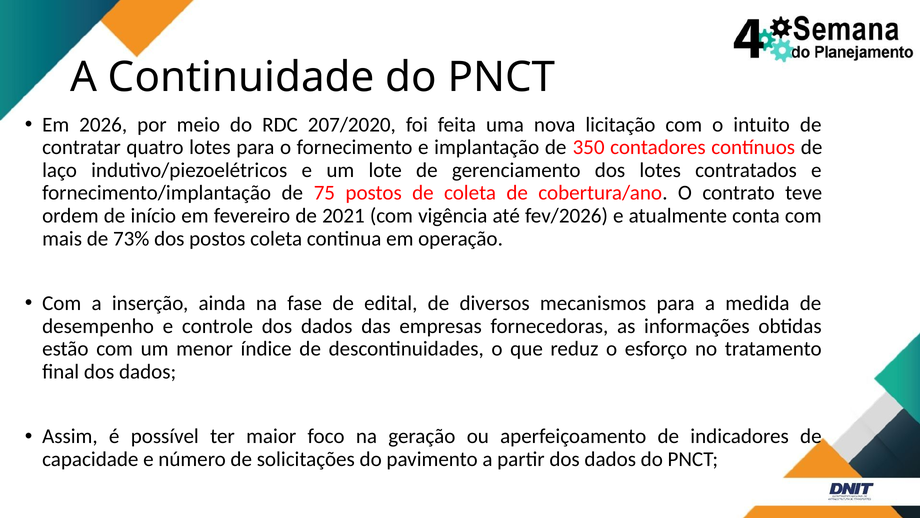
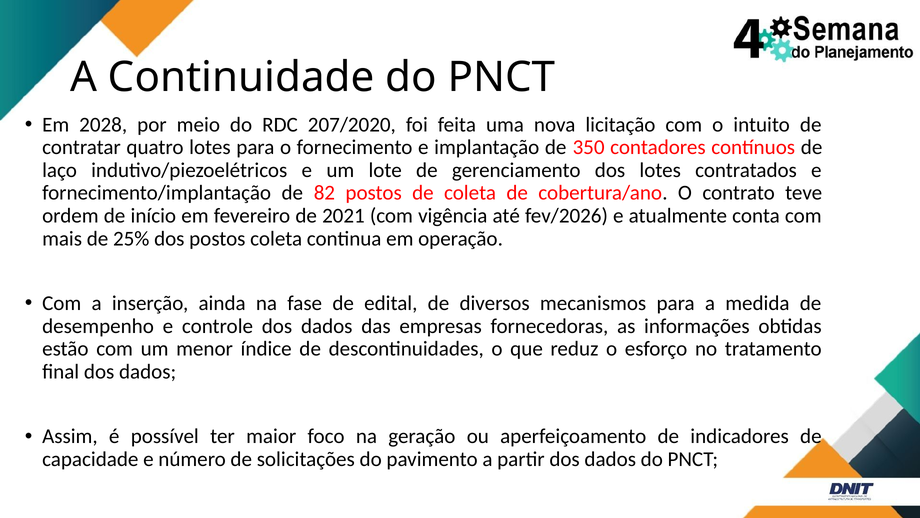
2026: 2026 -> 2028
75: 75 -> 82
73%: 73% -> 25%
